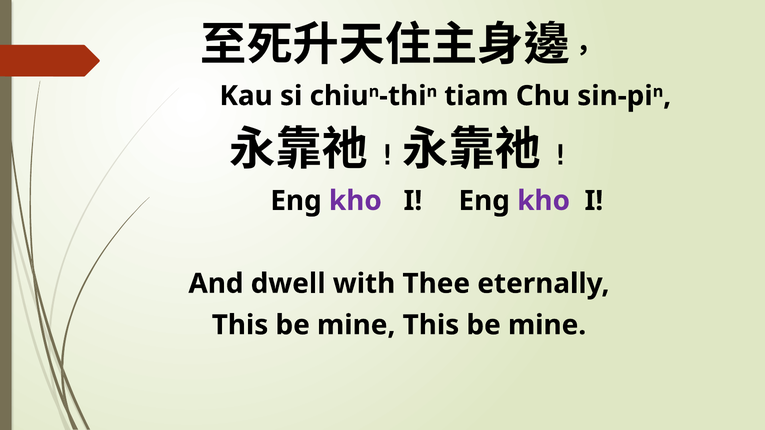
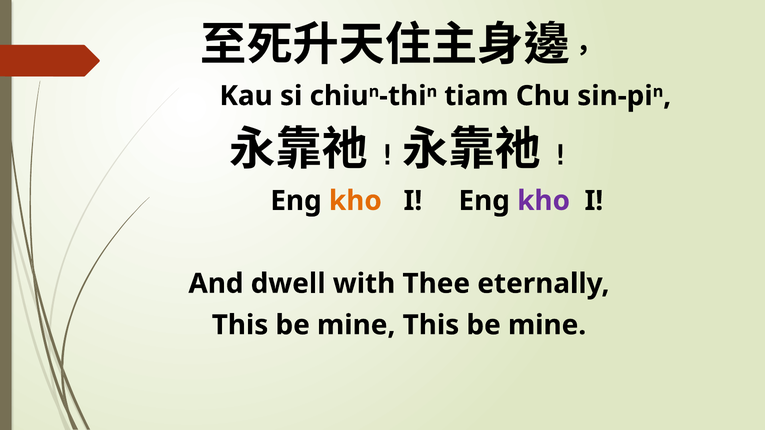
kho at (355, 201) colour: purple -> orange
